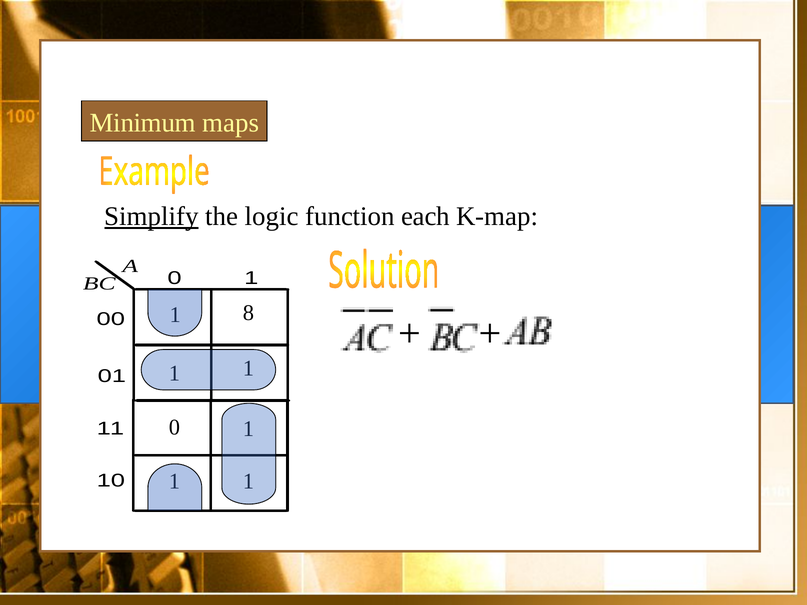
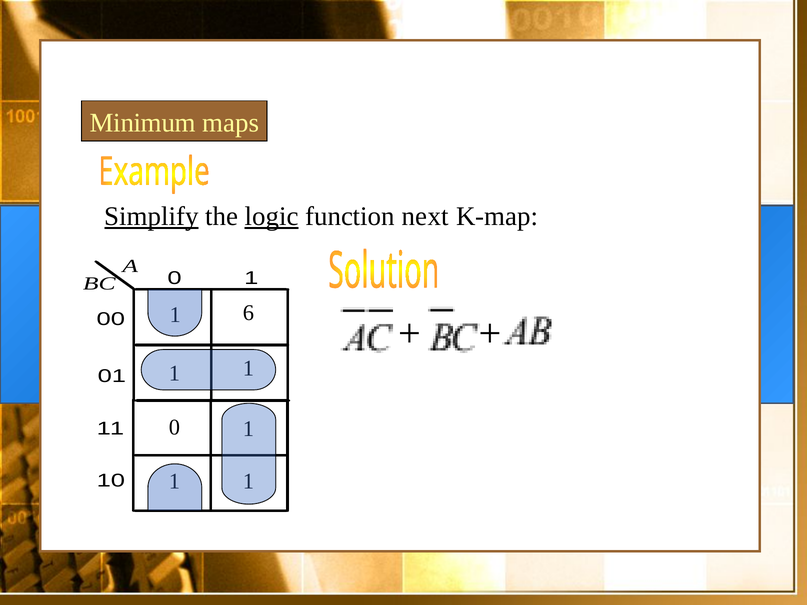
logic underline: none -> present
each: each -> next
8: 8 -> 6
